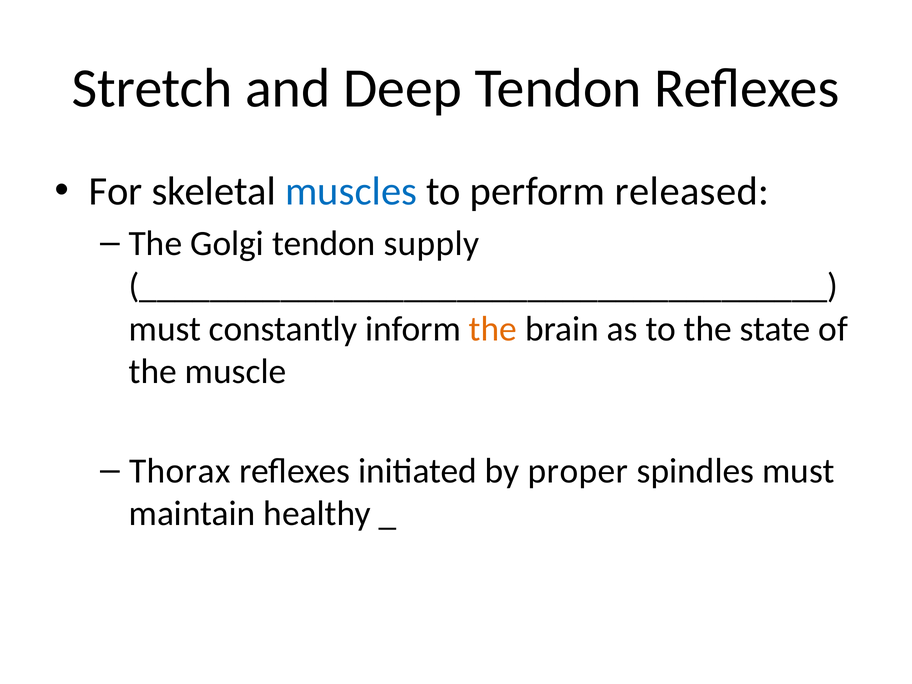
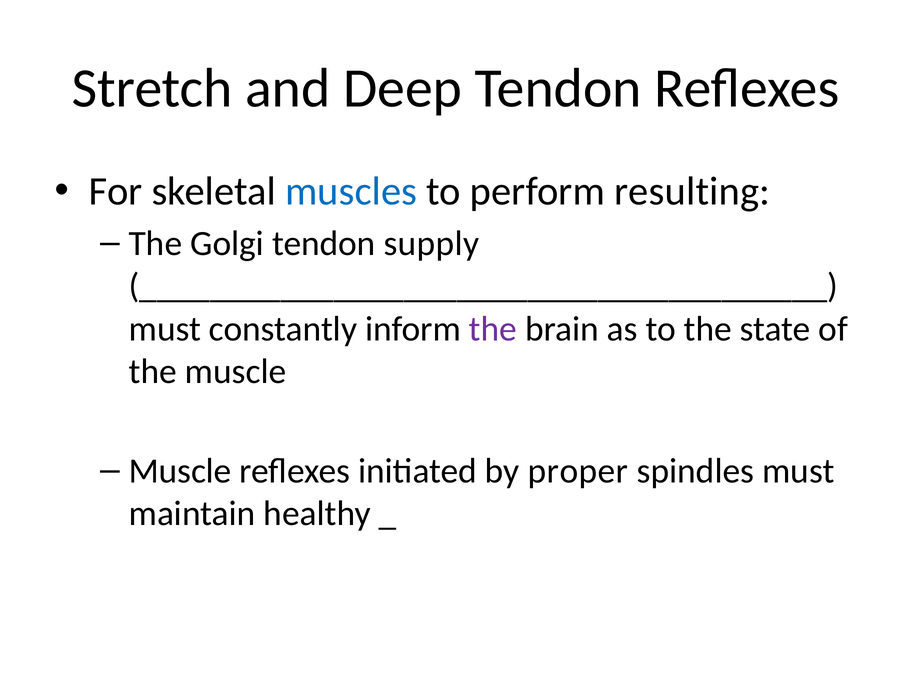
released: released -> resulting
the at (493, 329) colour: orange -> purple
Thorax at (180, 471): Thorax -> Muscle
